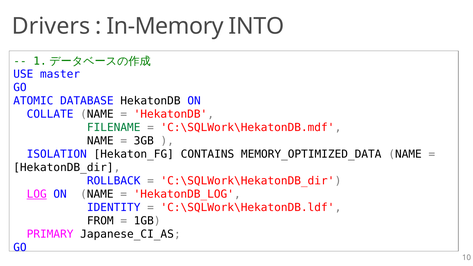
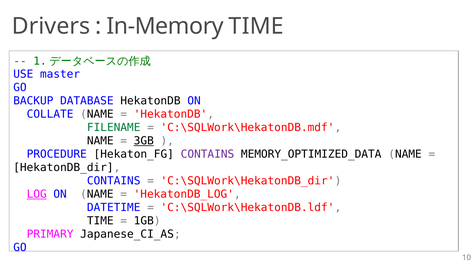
In-Memory INTO: INTO -> TIME
ATOMIC: ATOMIC -> BACKUP
3GB underline: none -> present
ISOLATION: ISOLATION -> PROCEDURE
CONTAINS at (207, 154) colour: black -> purple
ROLLBACK at (114, 181): ROLLBACK -> CONTAINS
IDENTITY: IDENTITY -> DATETIME
FROM at (100, 221): FROM -> TIME
